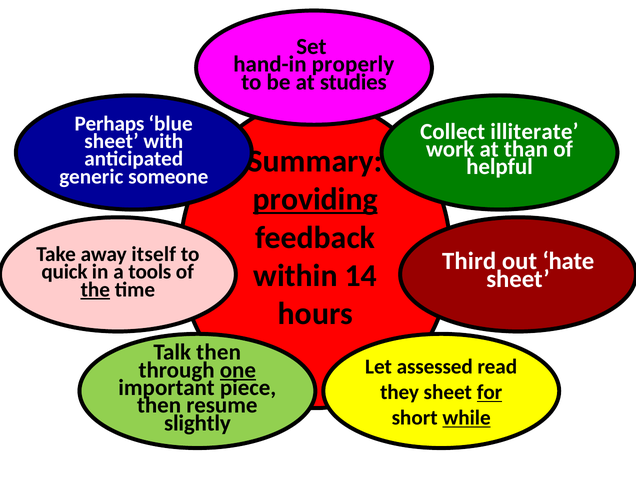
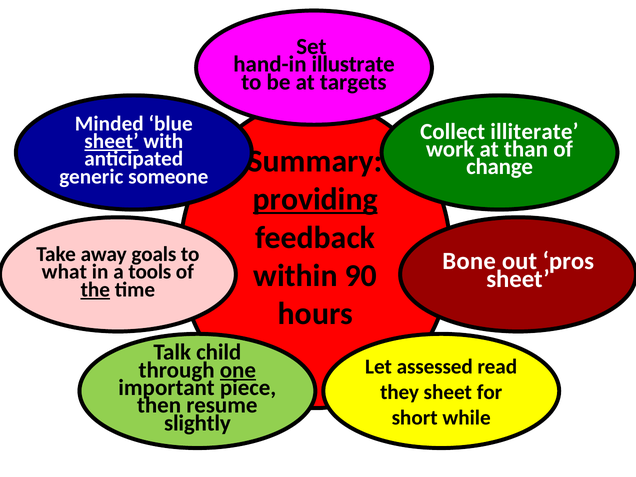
properly: properly -> illustrate
studies: studies -> targets
Perhaps: Perhaps -> Minded
sheet at (111, 141) underline: none -> present
helpful: helpful -> change
itself: itself -> goals
Third: Third -> Bone
hate: hate -> pros
14: 14 -> 90
quick: quick -> what
Talk then: then -> child
for underline: present -> none
while underline: present -> none
